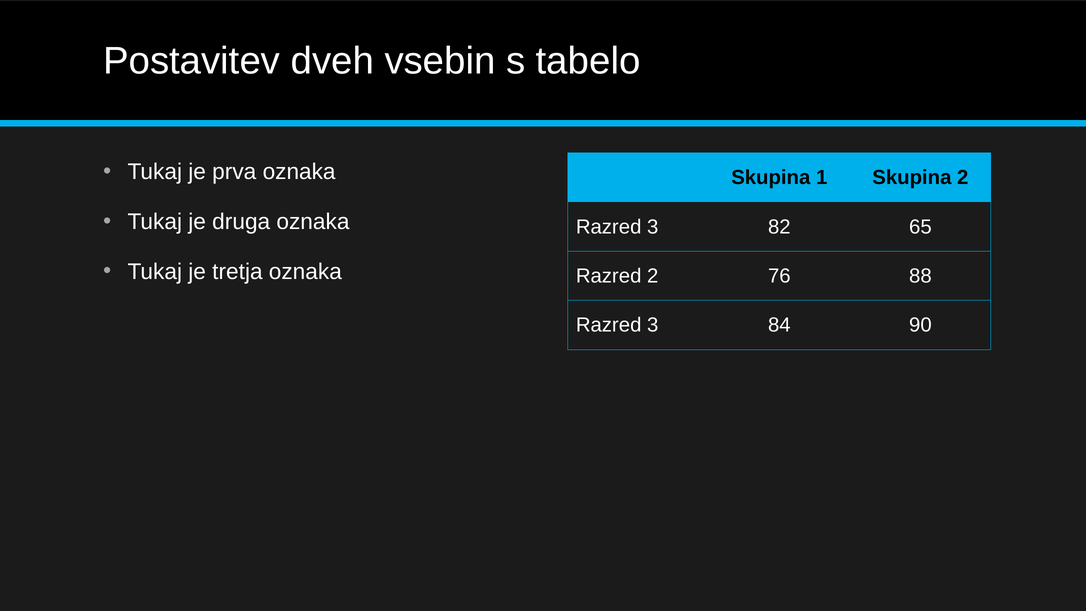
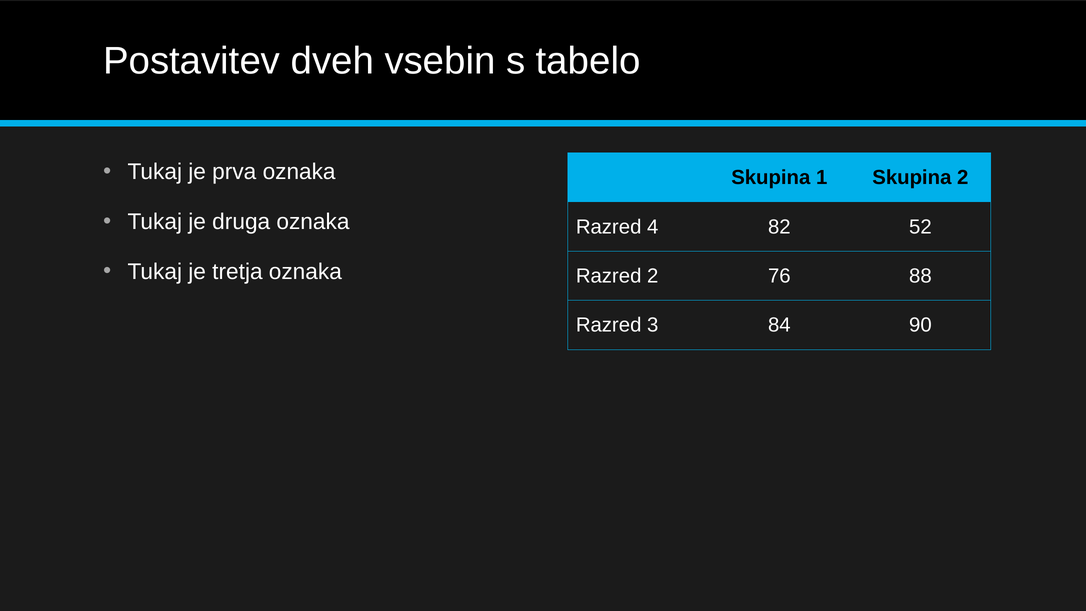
3 at (653, 227): 3 -> 4
65: 65 -> 52
